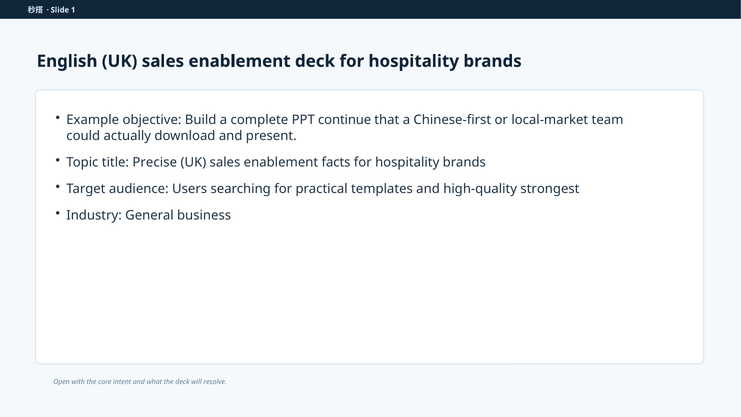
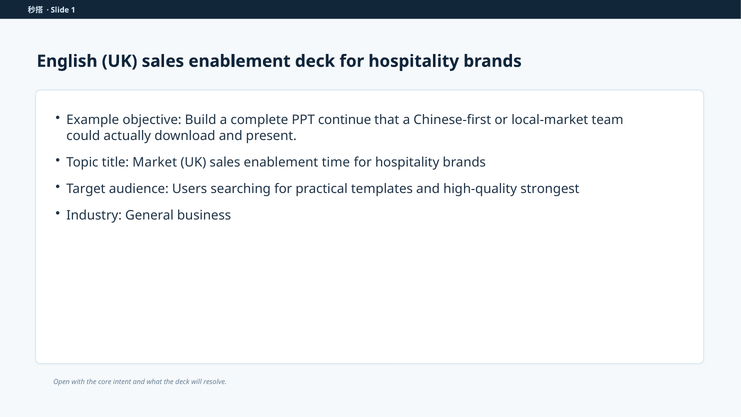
Precise: Precise -> Market
facts: facts -> time
